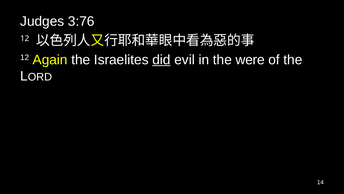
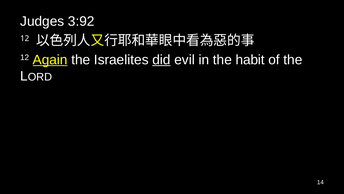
3:76: 3:76 -> 3:92
Again underline: none -> present
were: were -> habit
